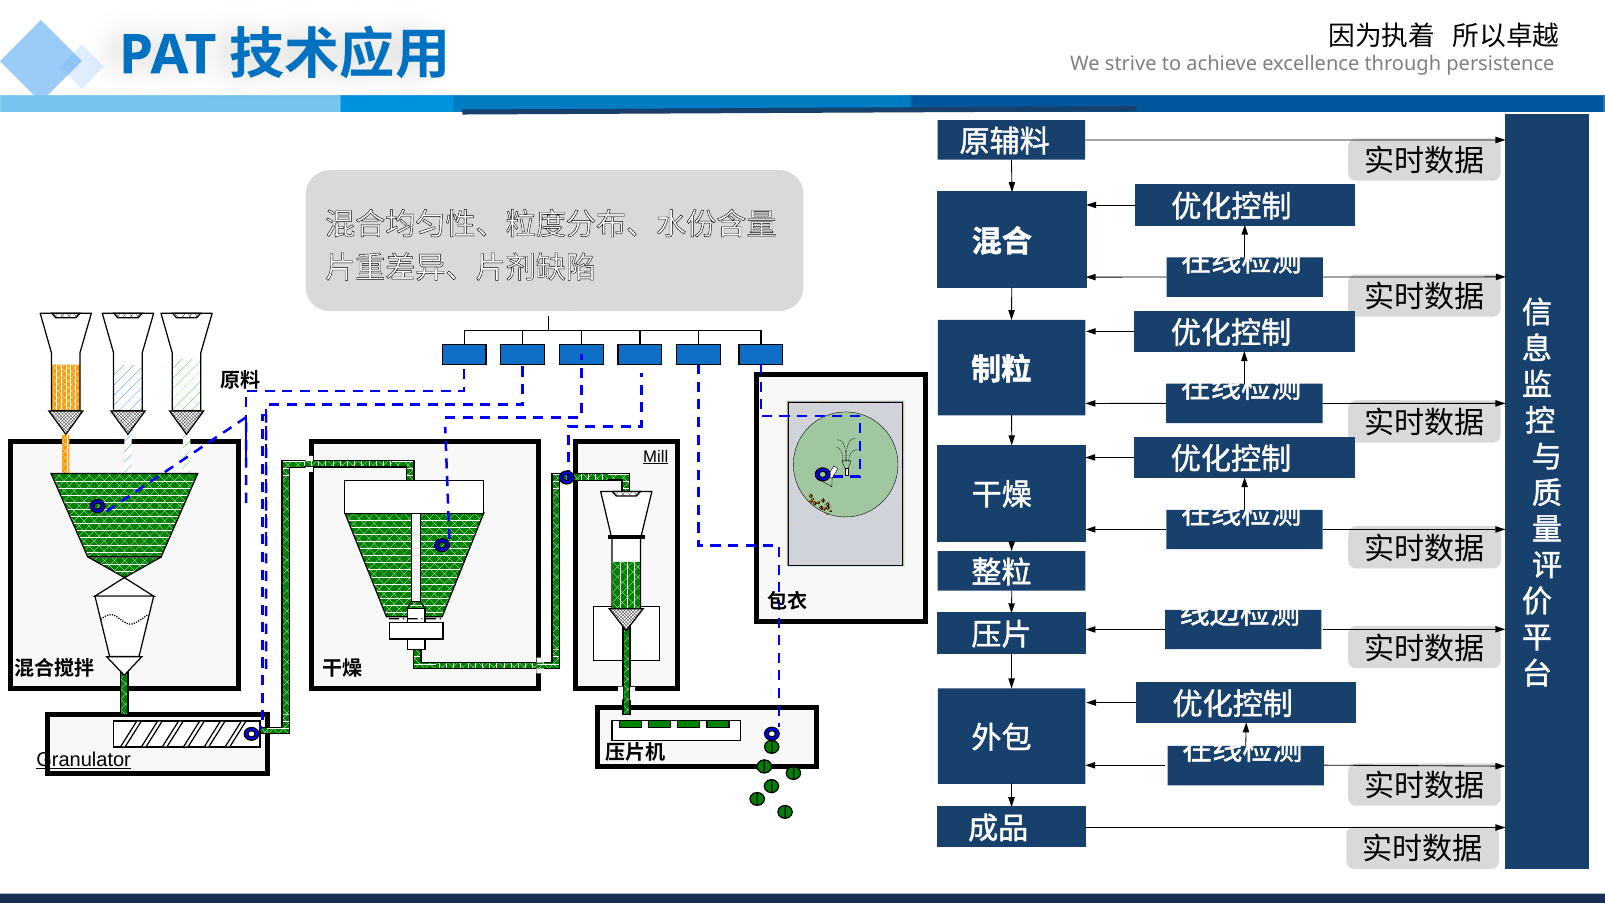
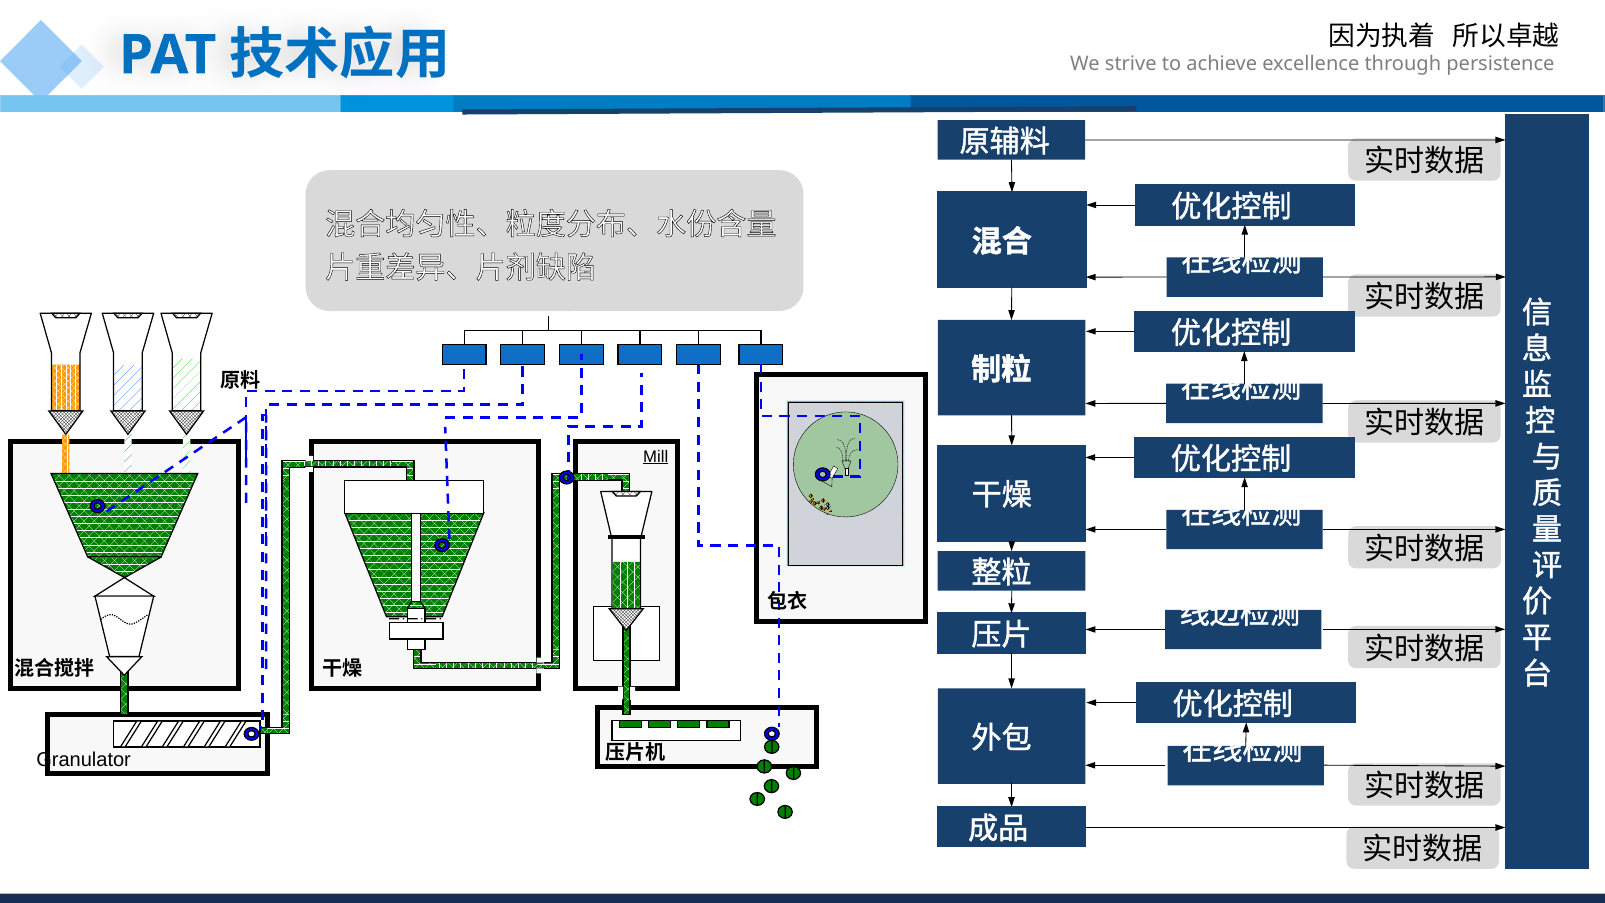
Granulator underline: present -> none
